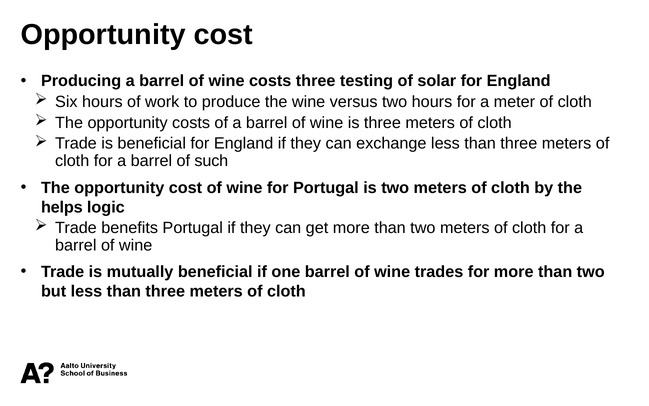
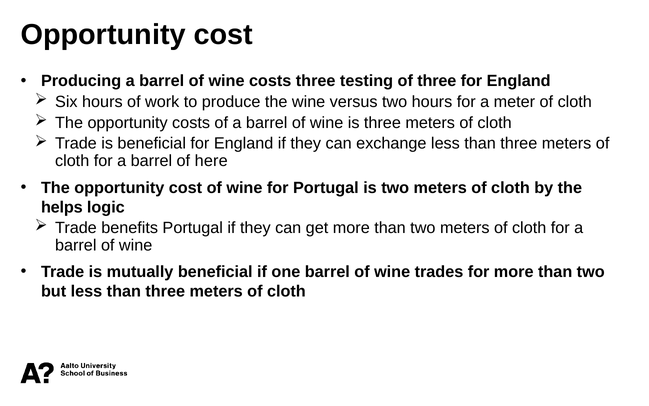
of solar: solar -> three
such: such -> here
